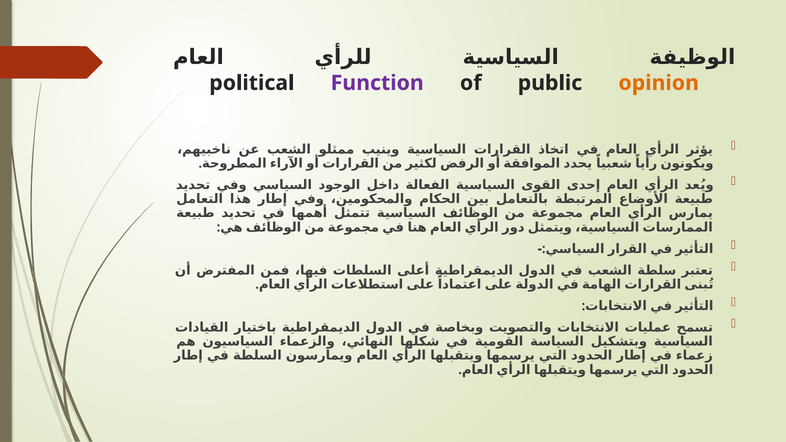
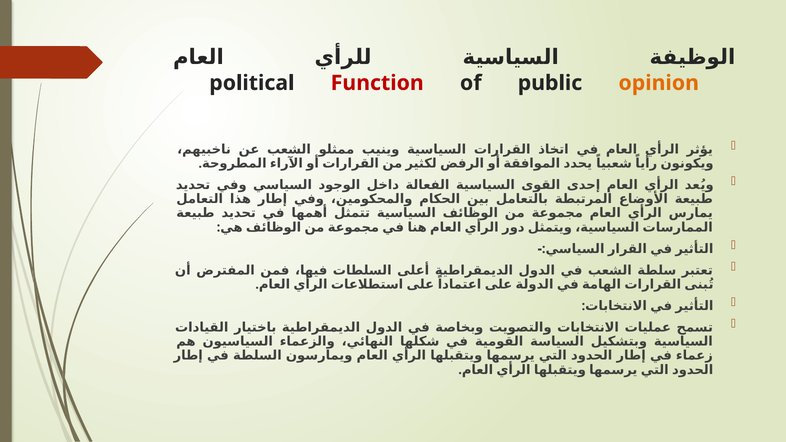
Function colour: purple -> red
